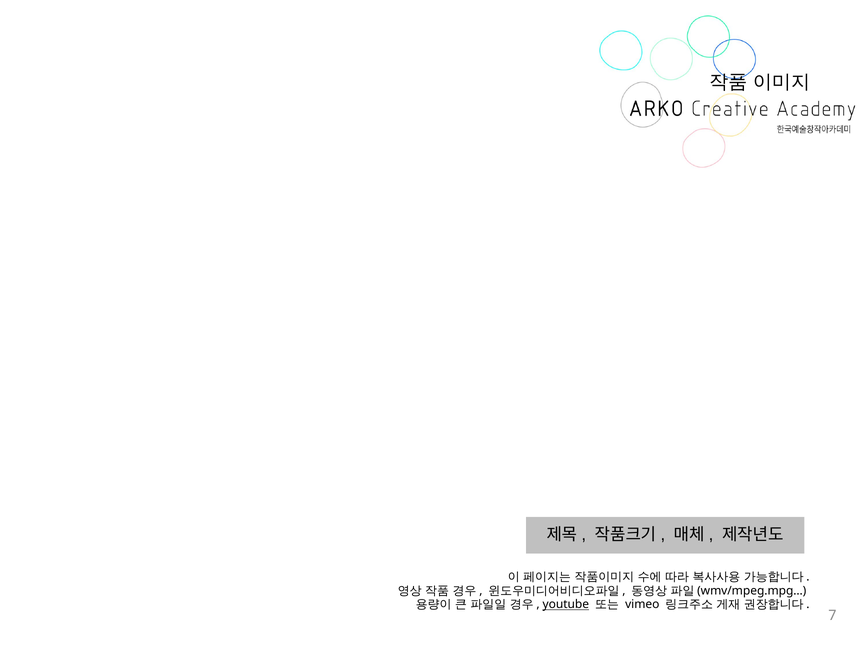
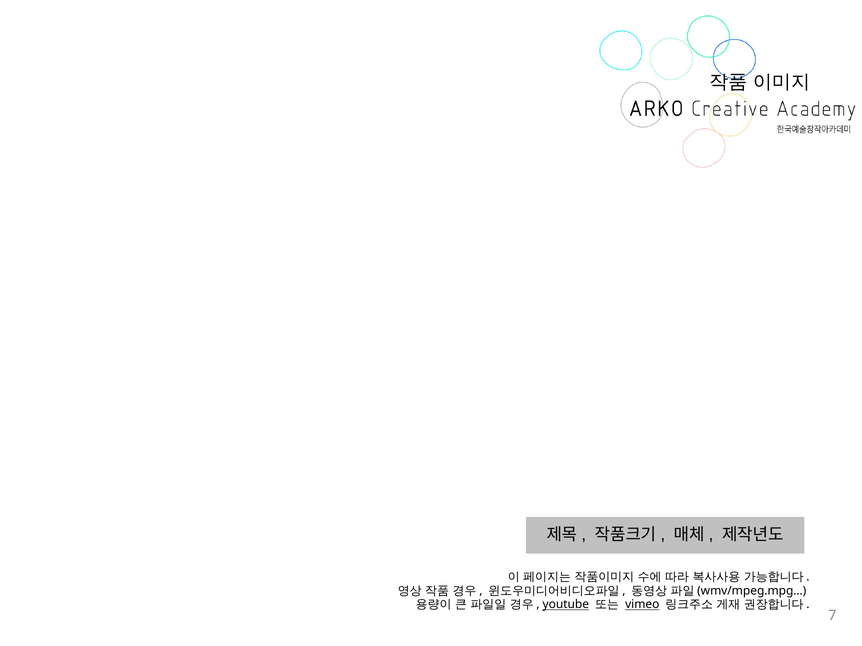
vimeo underline: none -> present
